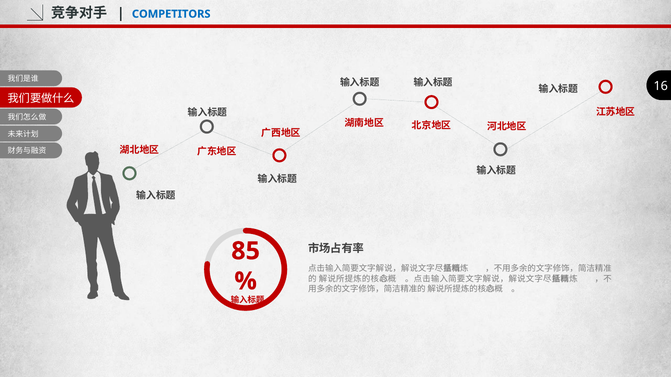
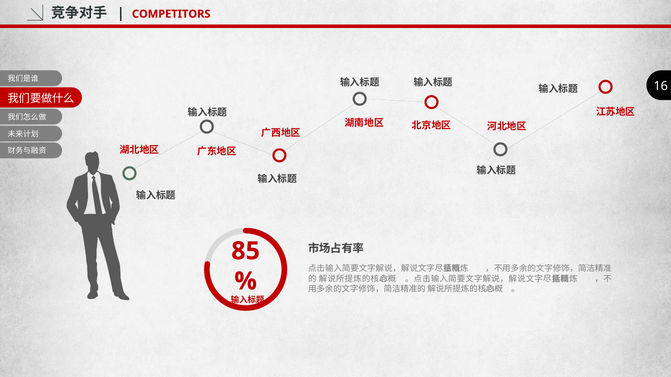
COMPETITORS colour: blue -> red
